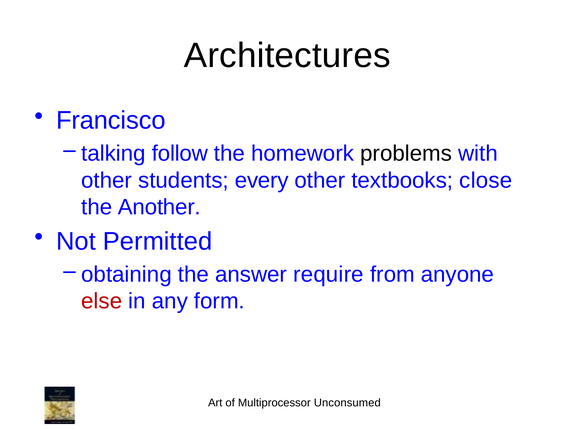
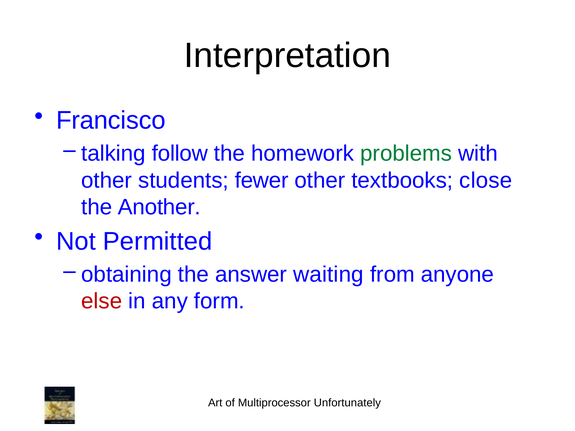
Architectures: Architectures -> Interpretation
problems colour: black -> green
every: every -> fewer
require: require -> waiting
Unconsumed: Unconsumed -> Unfortunately
